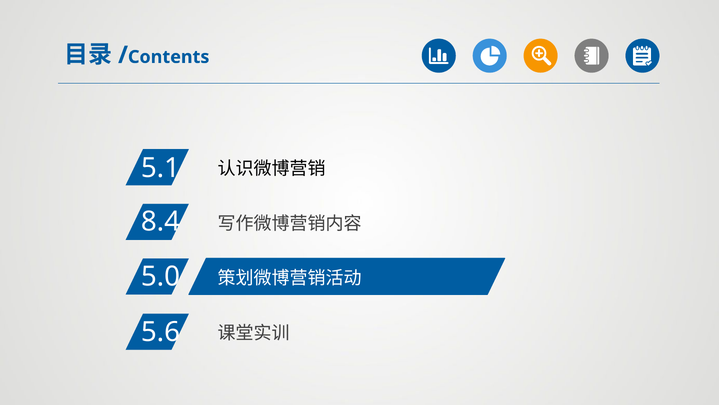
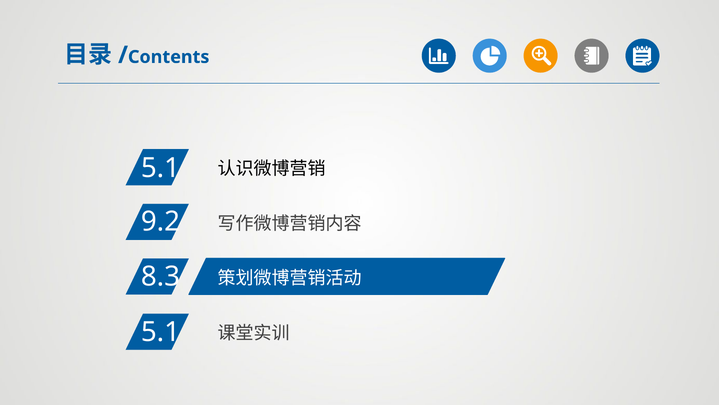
8.4: 8.4 -> 9.2
5.0: 5.0 -> 8.3
5.6 at (160, 332): 5.6 -> 5.1
